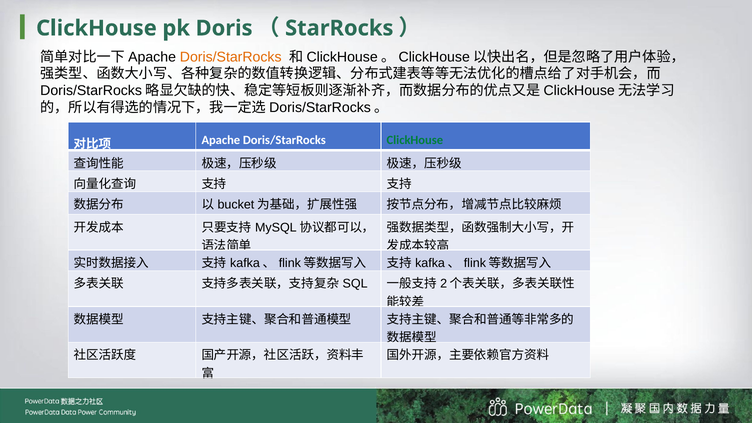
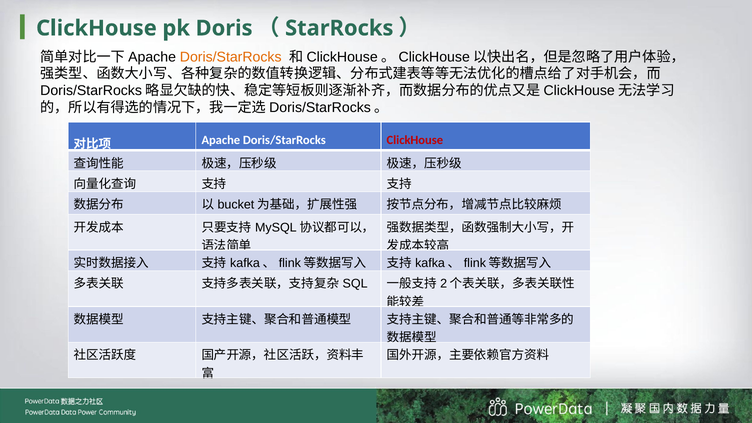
ClickHouse at (415, 140) colour: green -> red
